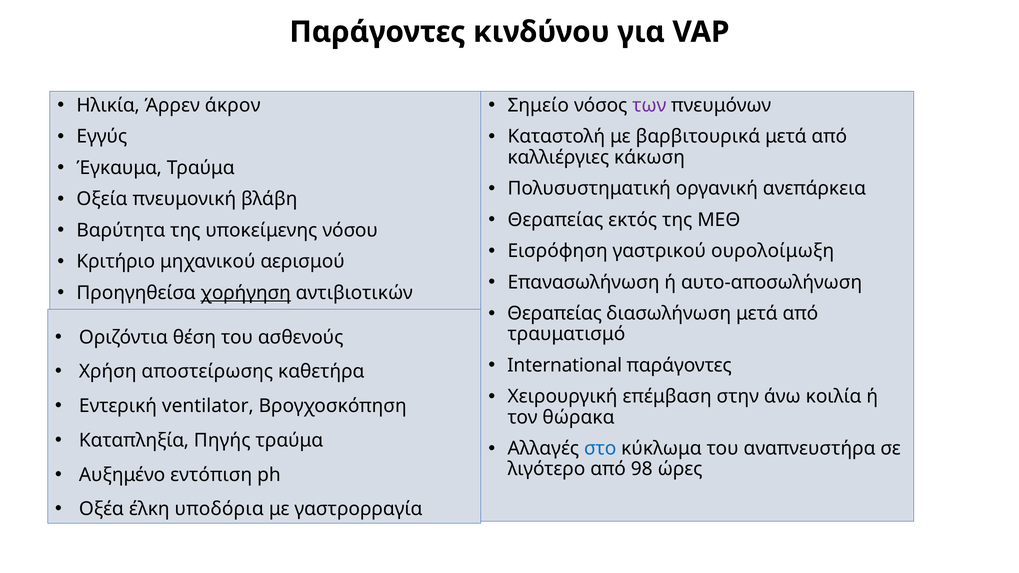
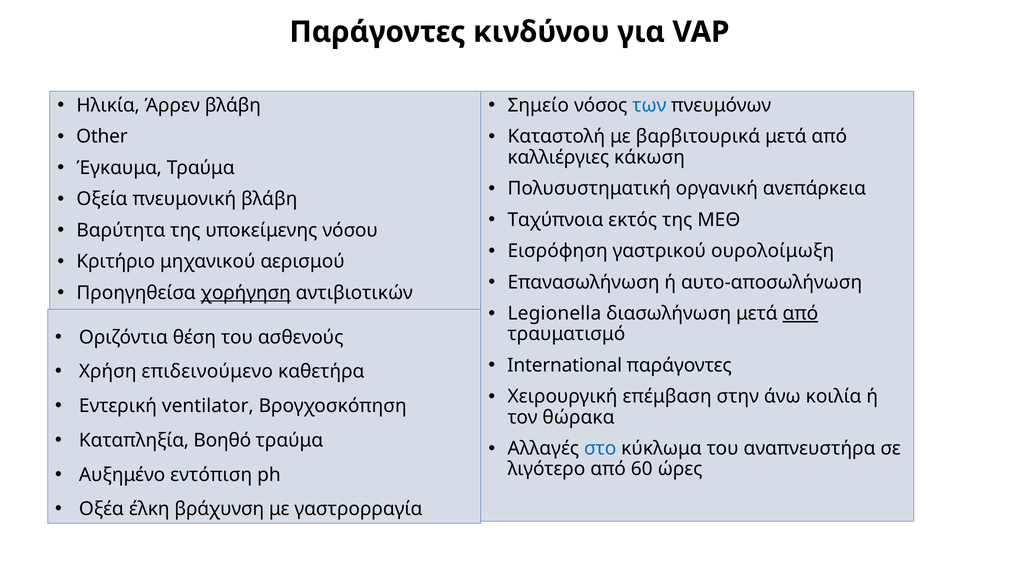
Άρρεν άκρον: άκρον -> βλάβη
των colour: purple -> blue
Εγγύς: Εγγύς -> Other
Θεραπείας at (555, 220): Θεραπείας -> Ταχύπνοια
Θεραπείας at (555, 314): Θεραπείας -> Legionella
από at (800, 314) underline: none -> present
αποστείρωσης: αποστείρωσης -> επιδεινούμενο
Πηγής: Πηγής -> Βοηθό
98: 98 -> 60
υποδόρια: υποδόρια -> βράχυνση
